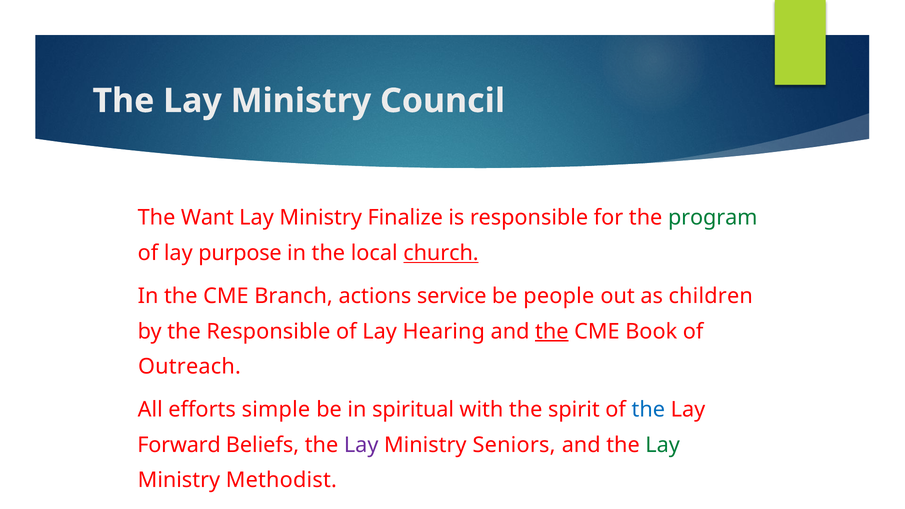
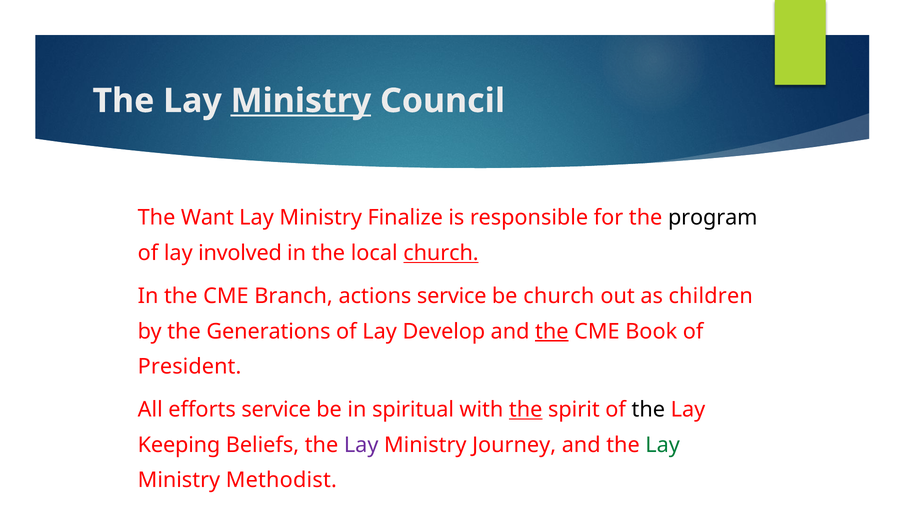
Ministry at (301, 101) underline: none -> present
program colour: green -> black
purpose: purpose -> involved
be people: people -> church
the Responsible: Responsible -> Generations
Hearing: Hearing -> Develop
Outreach: Outreach -> President
efforts simple: simple -> service
the at (526, 410) underline: none -> present
the at (648, 410) colour: blue -> black
Forward: Forward -> Keeping
Seniors: Seniors -> Journey
